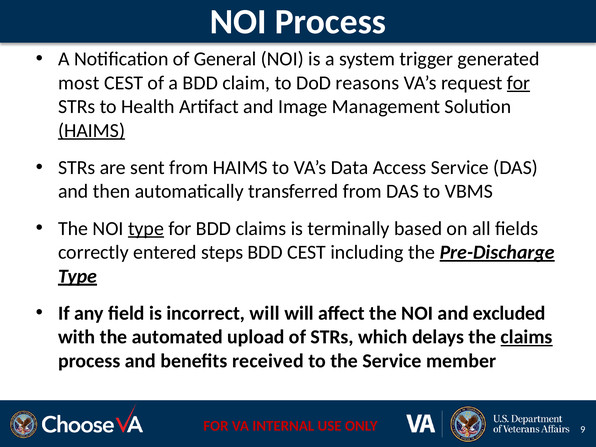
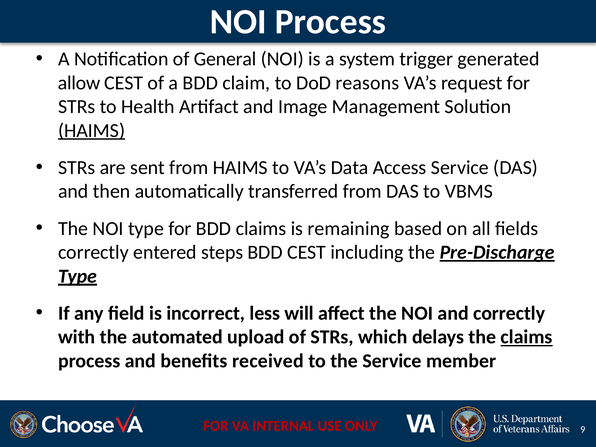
most: most -> allow
for at (519, 83) underline: present -> none
type at (146, 228) underline: present -> none
terminally: terminally -> remaining
incorrect will: will -> less
and excluded: excluded -> correctly
